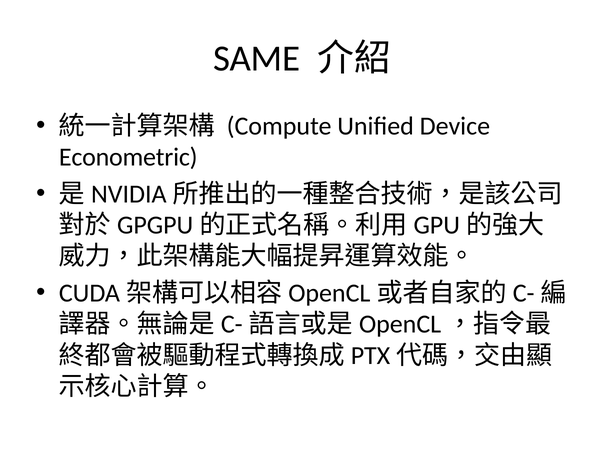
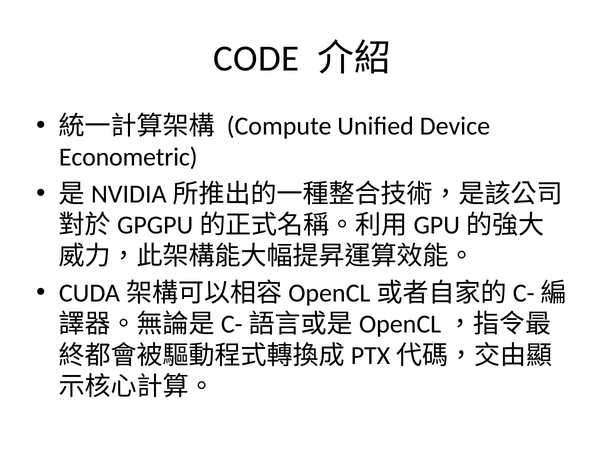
SAME: SAME -> CODE
